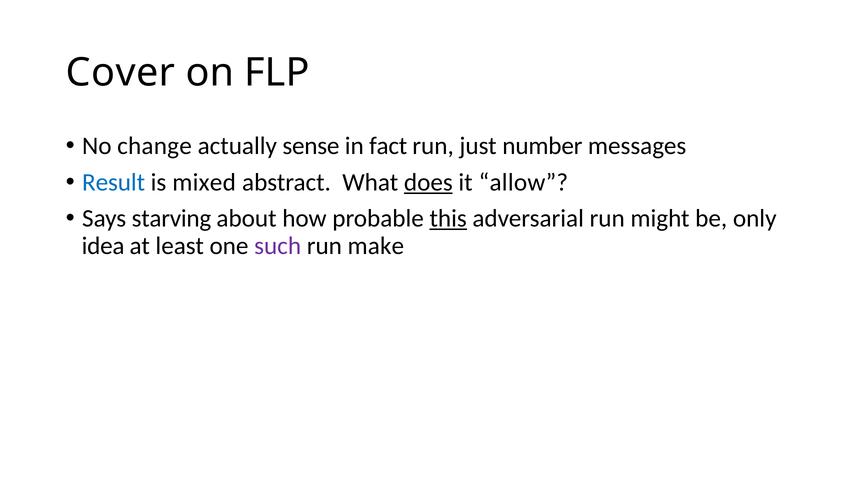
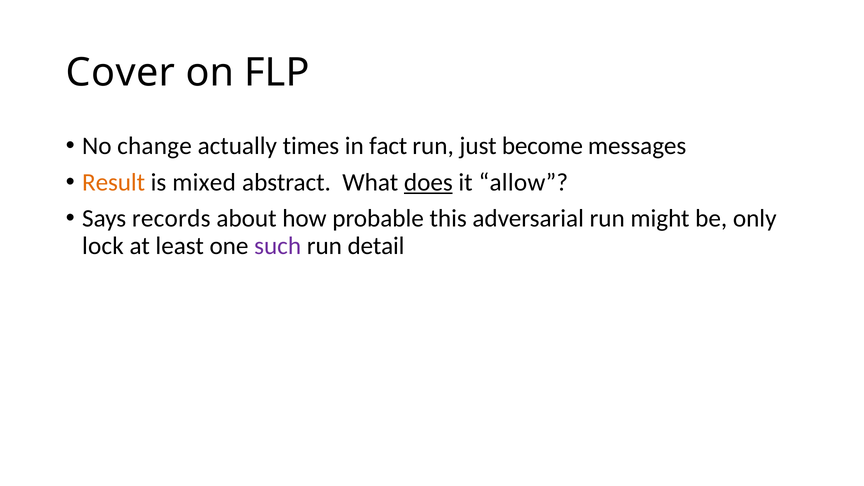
sense: sense -> times
number: number -> become
Result colour: blue -> orange
starving: starving -> records
this underline: present -> none
idea: idea -> lock
make: make -> detail
